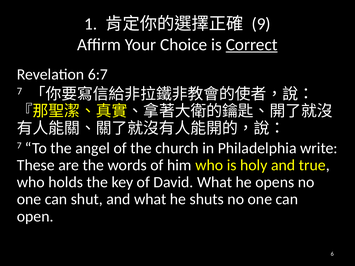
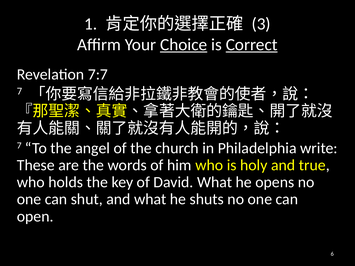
9: 9 -> 3
Choice underline: none -> present
6:7: 6:7 -> 7:7
